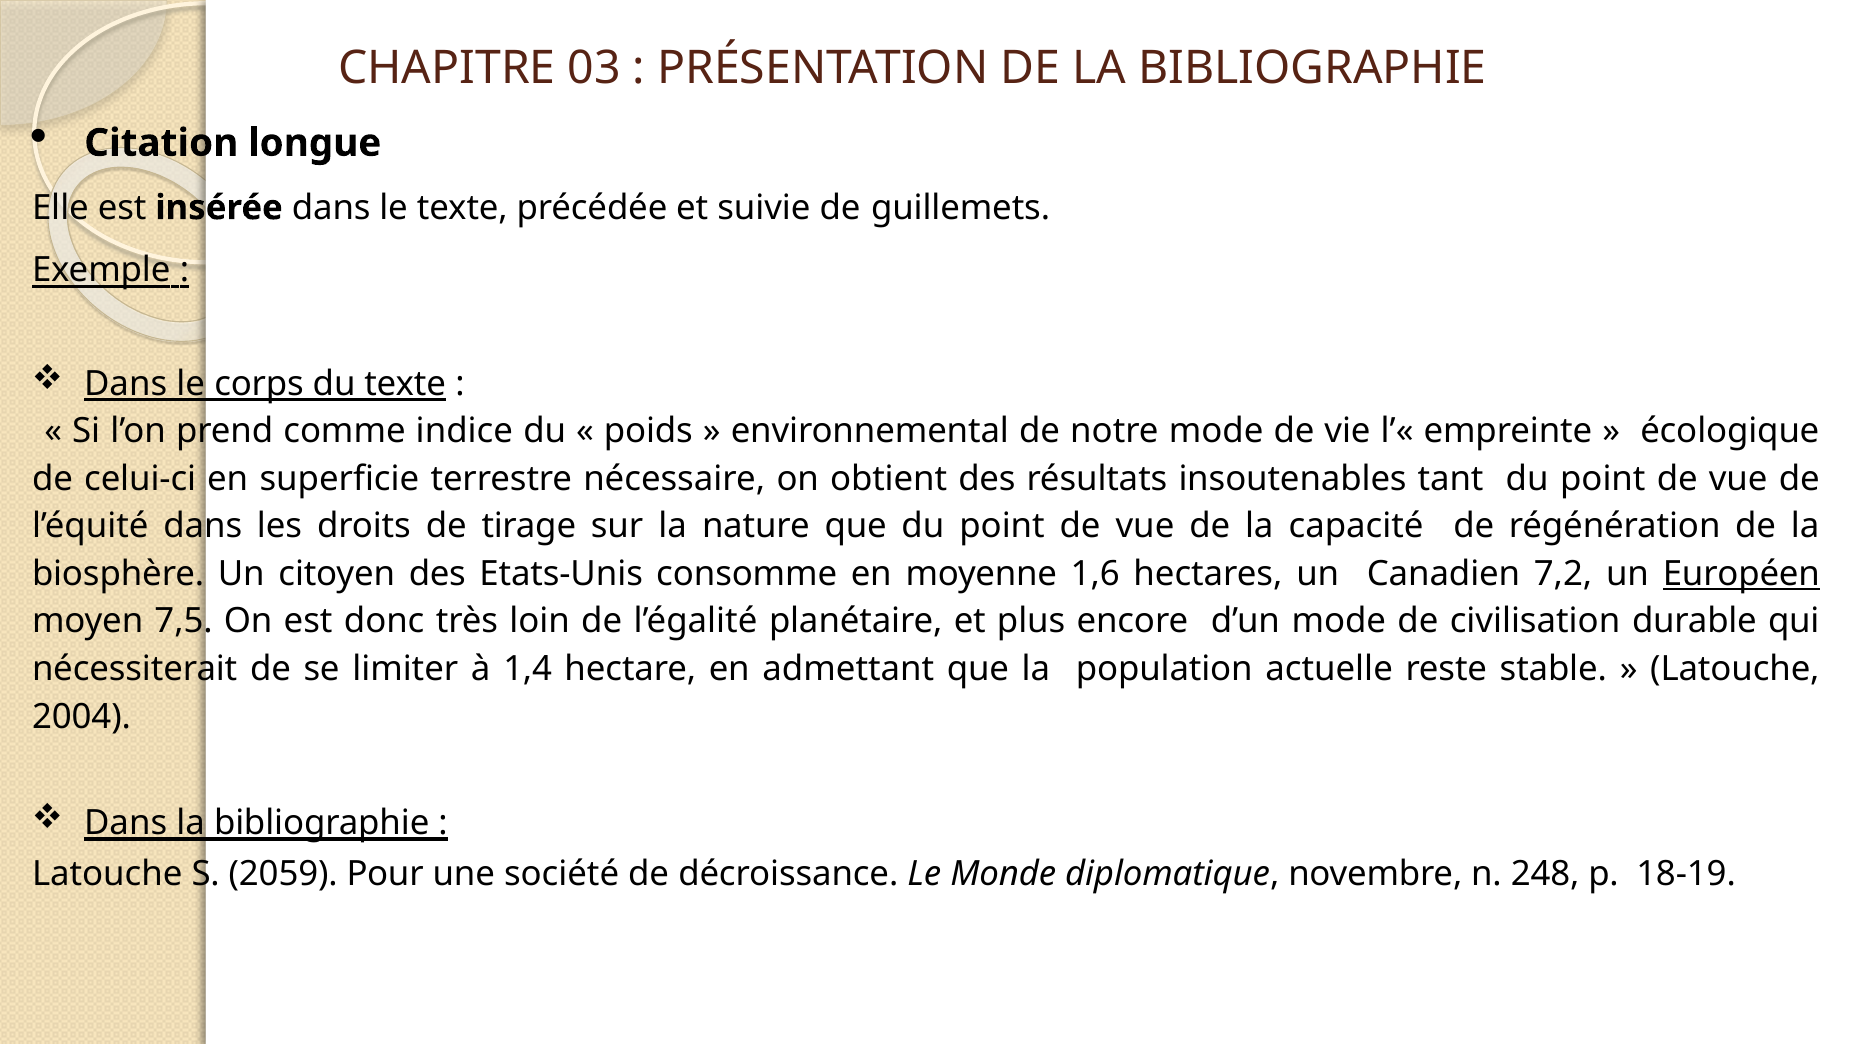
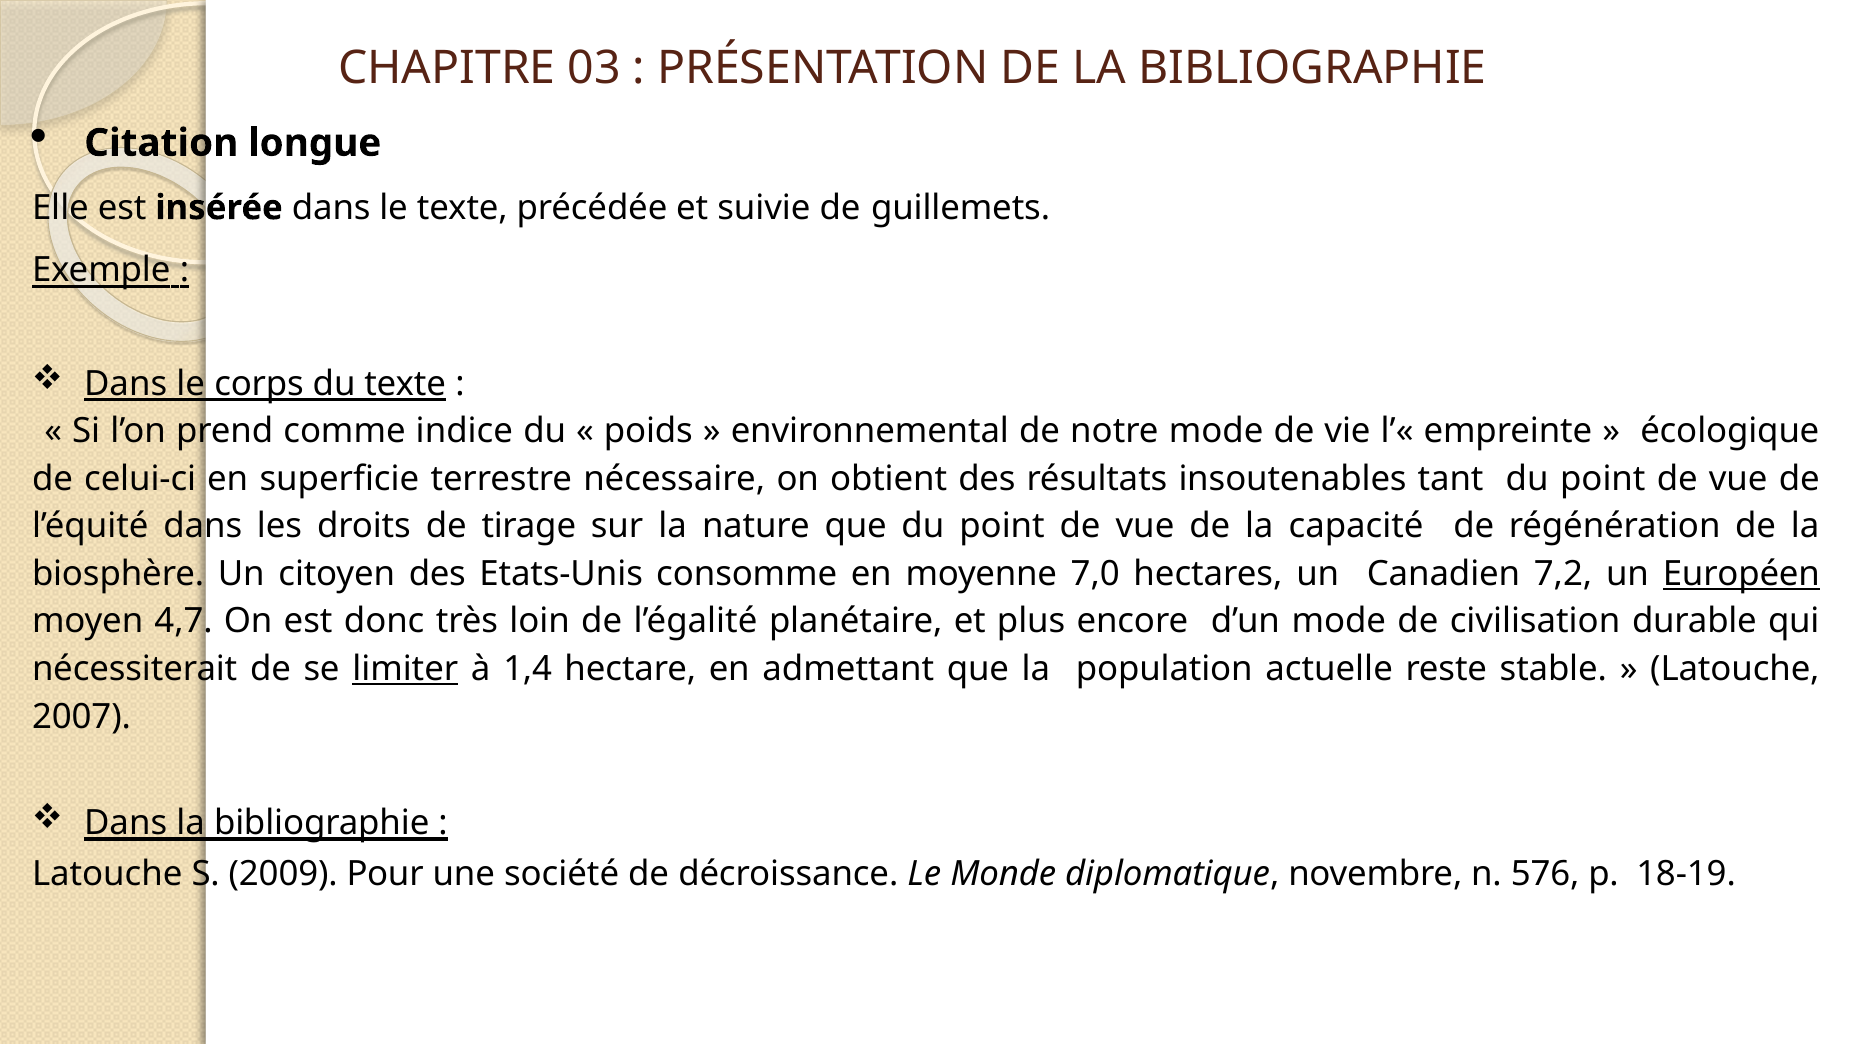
1,6: 1,6 -> 7,0
7,5: 7,5 -> 4,7
limiter underline: none -> present
2004: 2004 -> 2007
2059: 2059 -> 2009
248: 248 -> 576
